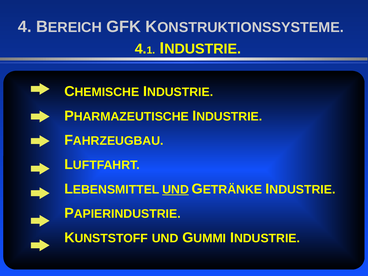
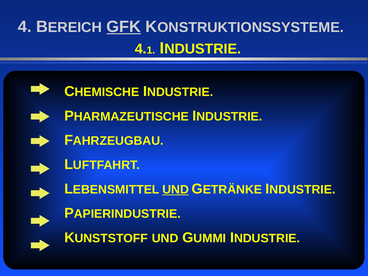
GFK underline: none -> present
